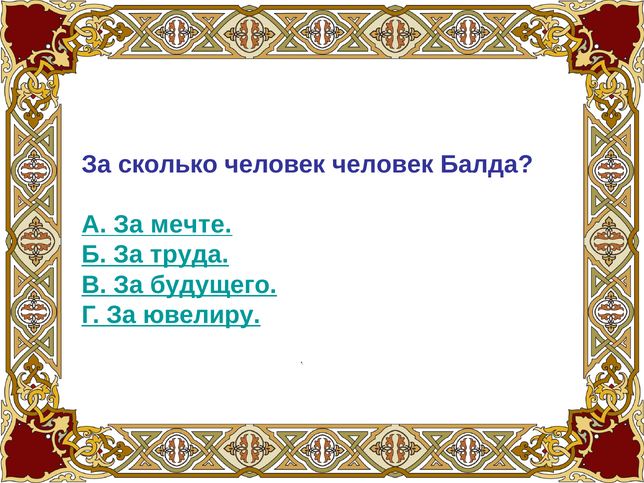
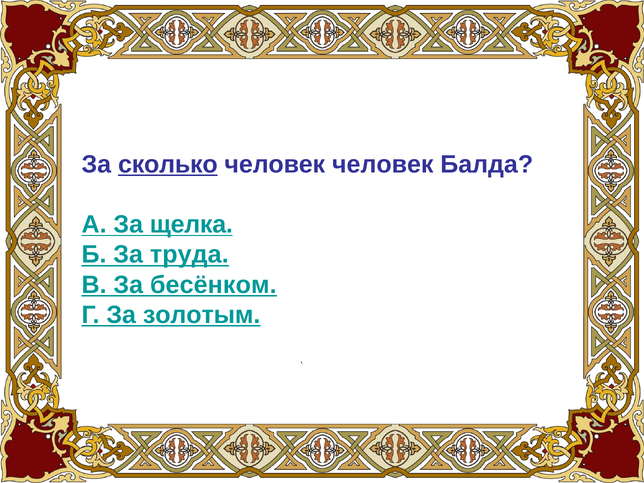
сколько underline: none -> present
мечте: мечте -> щелка
будущего: будущего -> бесёнком
ювелиру: ювелиру -> золотым
